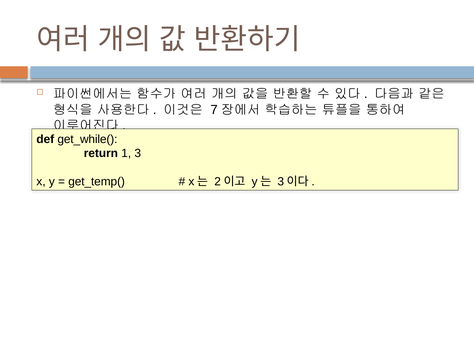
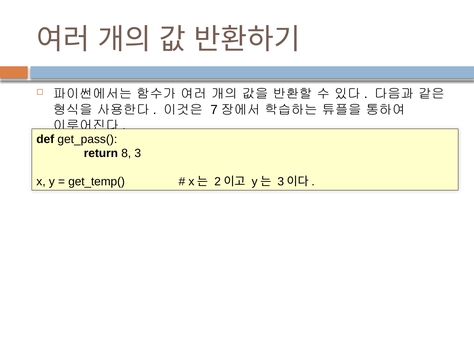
get_while(: get_while( -> get_pass(
1: 1 -> 8
